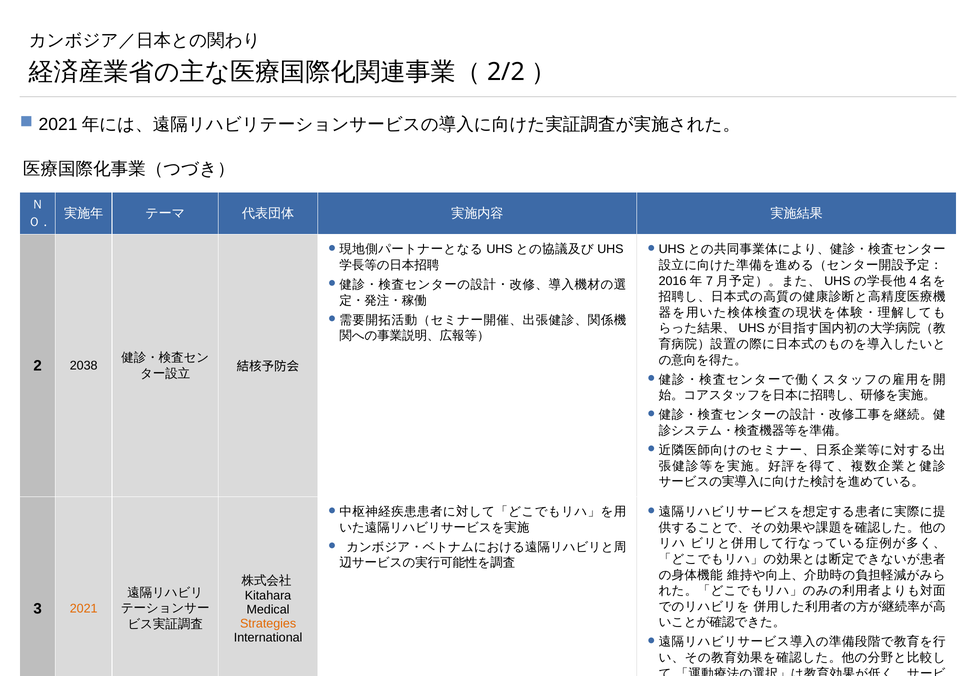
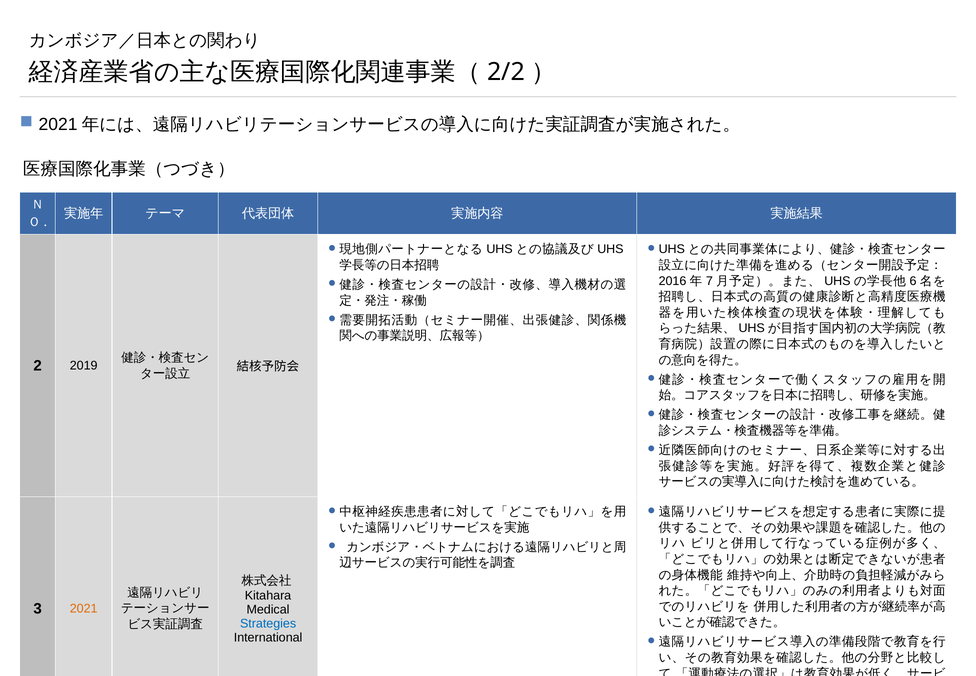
4: 4 -> 6
2038: 2038 -> 2019
Strategies colour: orange -> blue
